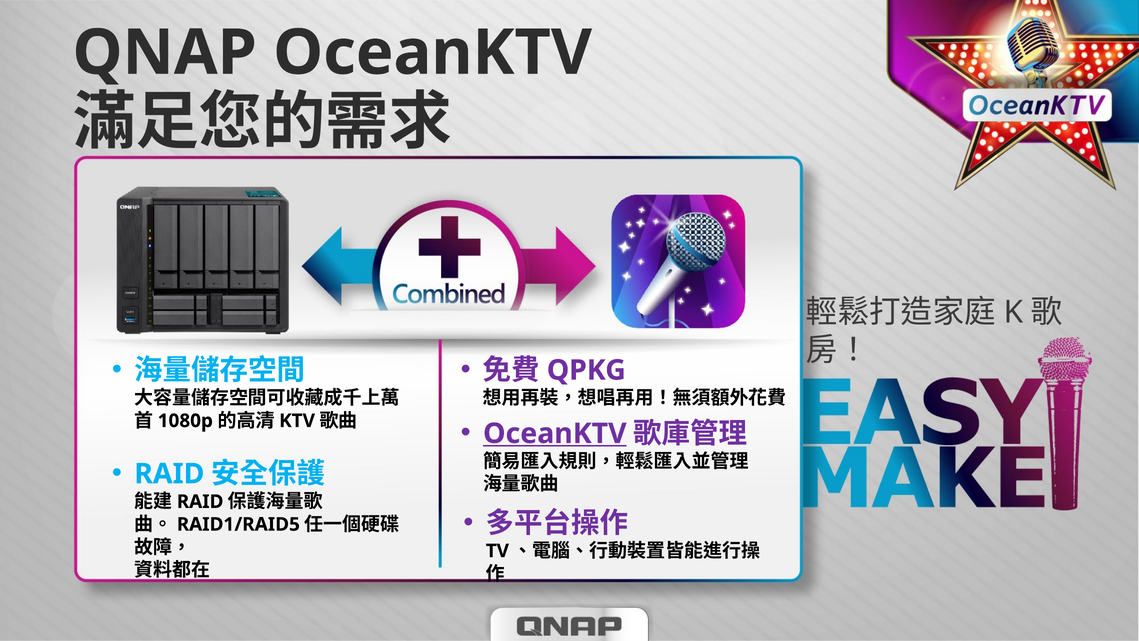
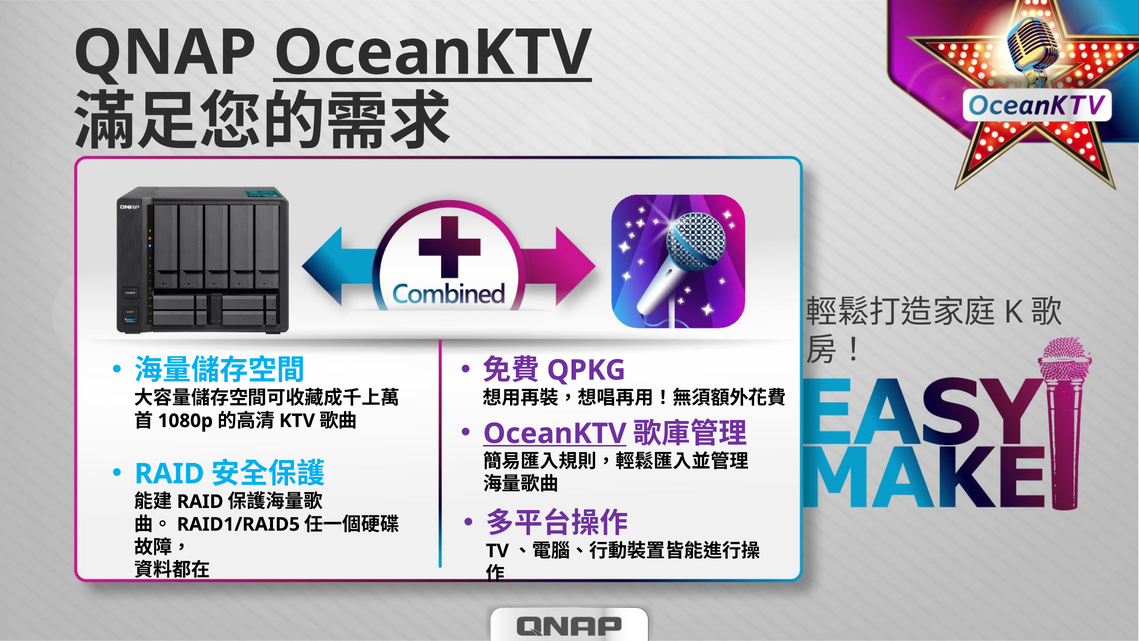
OceanKTV at (433, 53) underline: none -> present
